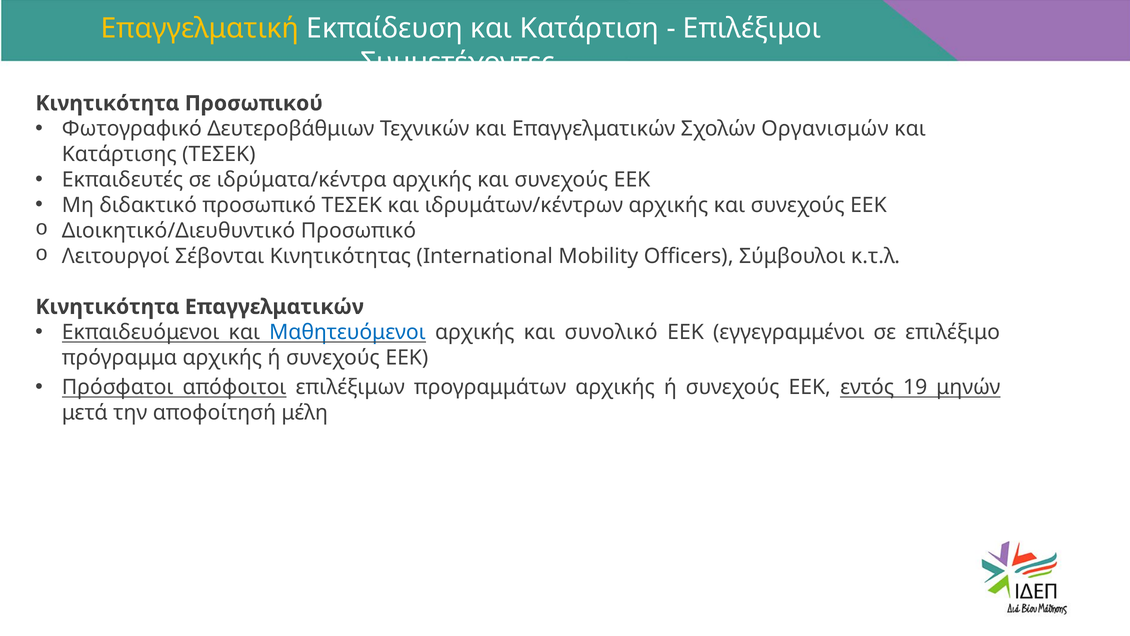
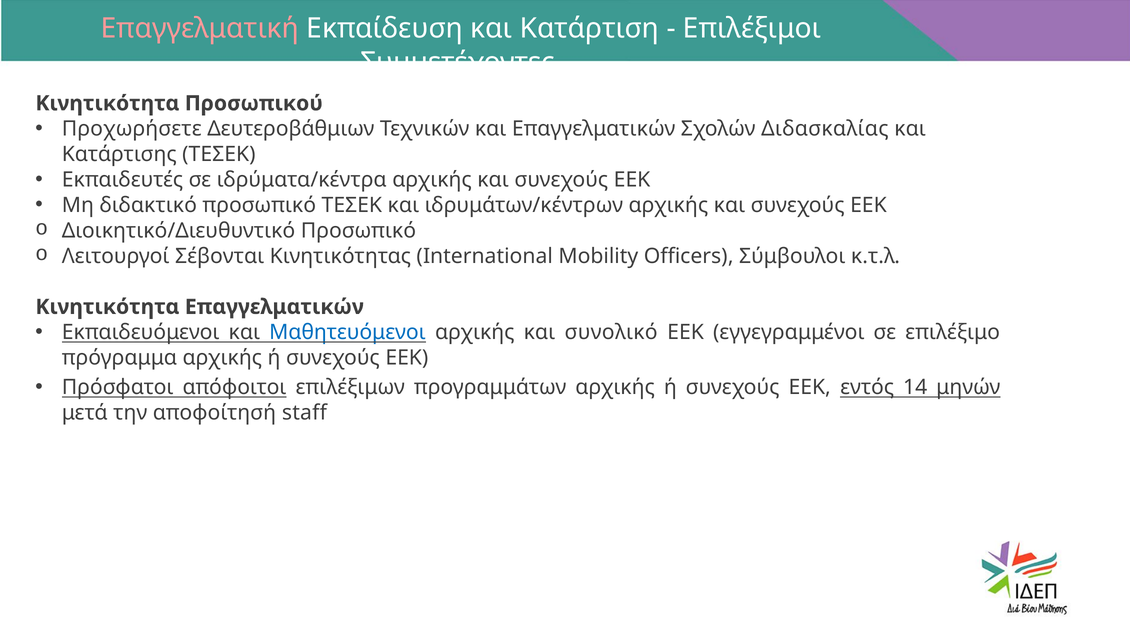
Επαγγελματική colour: yellow -> pink
Φωτογραφικό: Φωτογραφικό -> Προχωρήσετε
Οργανισμών: Οργανισμών -> Διδασκαλίας
19: 19 -> 14
μέλη: μέλη -> staff
